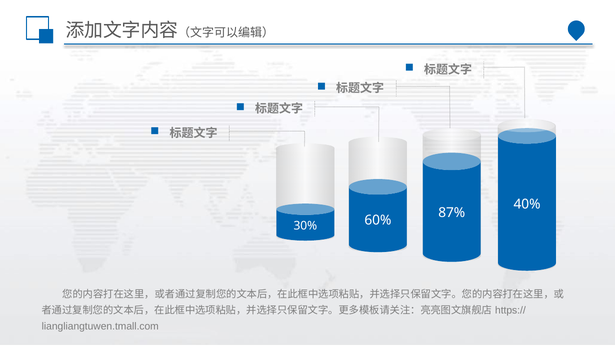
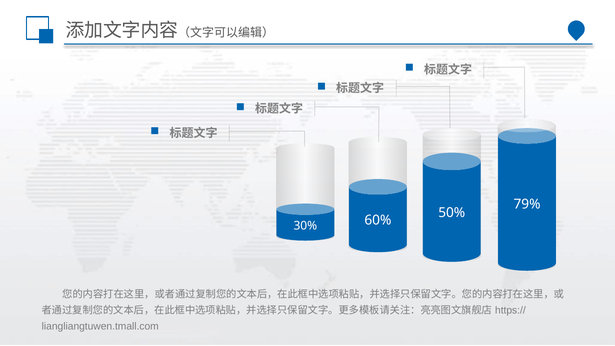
40%: 40% -> 79%
87%: 87% -> 50%
